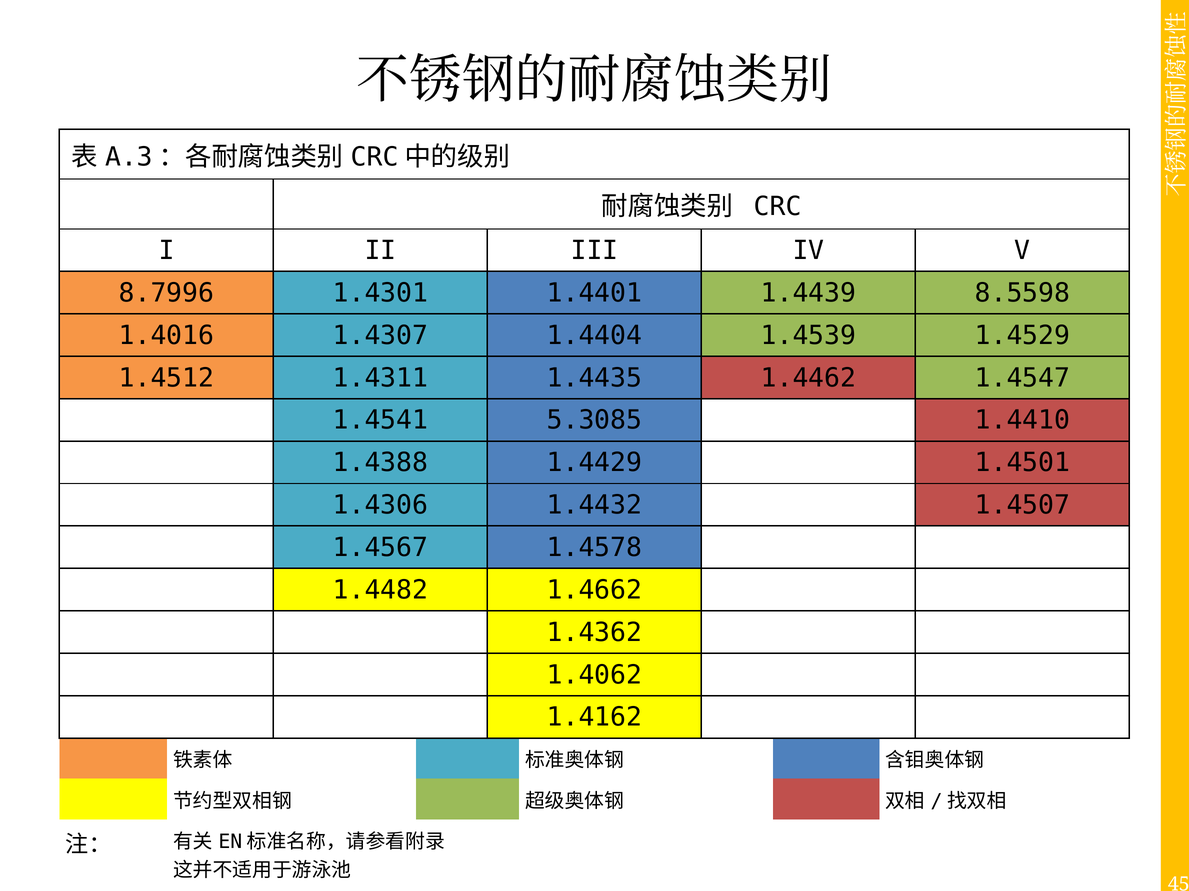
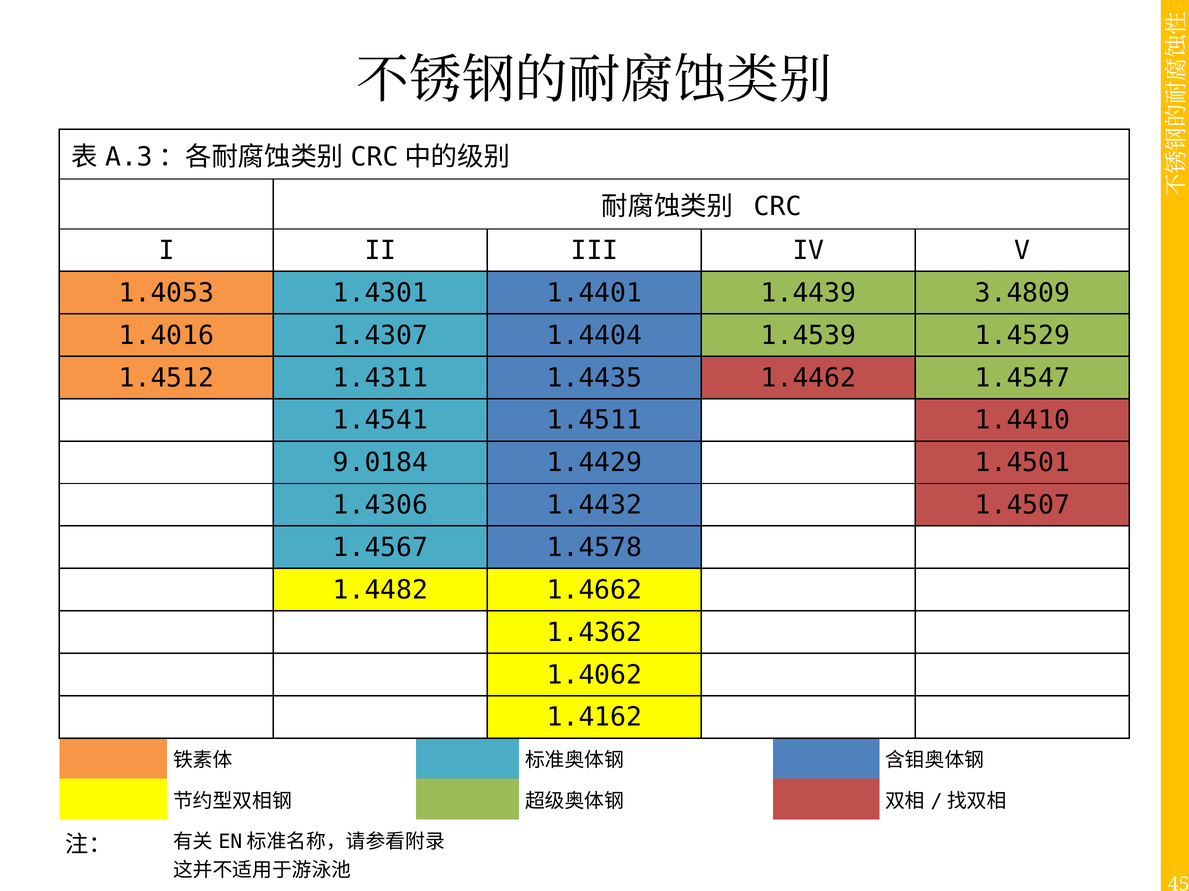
8.7996: 8.7996 -> 1.4053
8.5598: 8.5598 -> 3.4809
5.3085: 5.3085 -> 1.4511
1.4388: 1.4388 -> 9.0184
